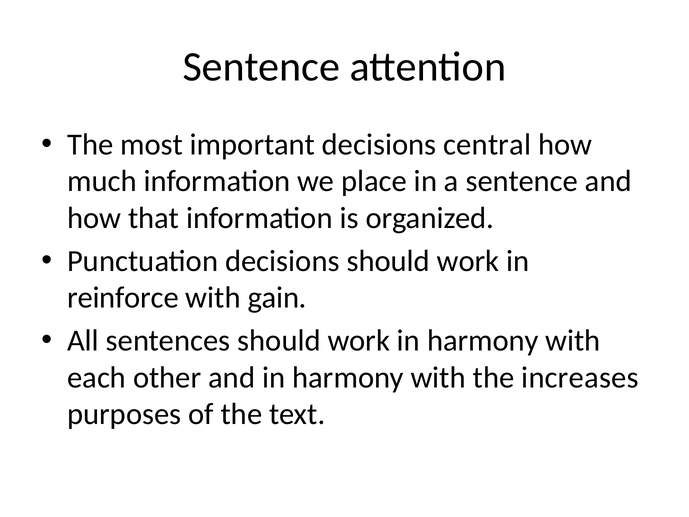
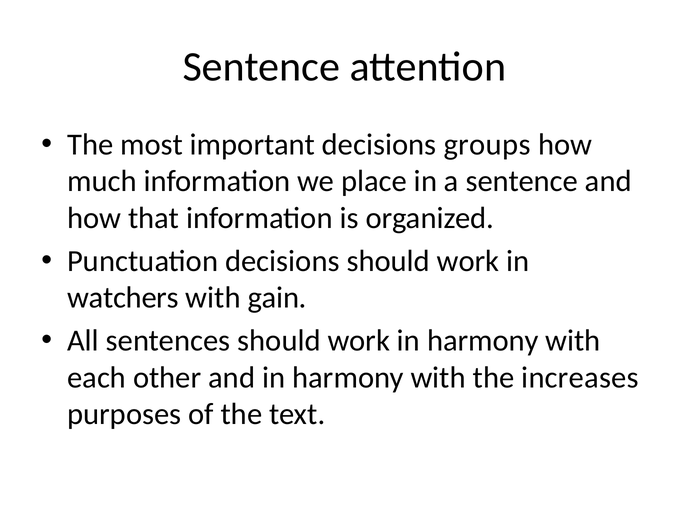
central: central -> groups
reinforce: reinforce -> watchers
